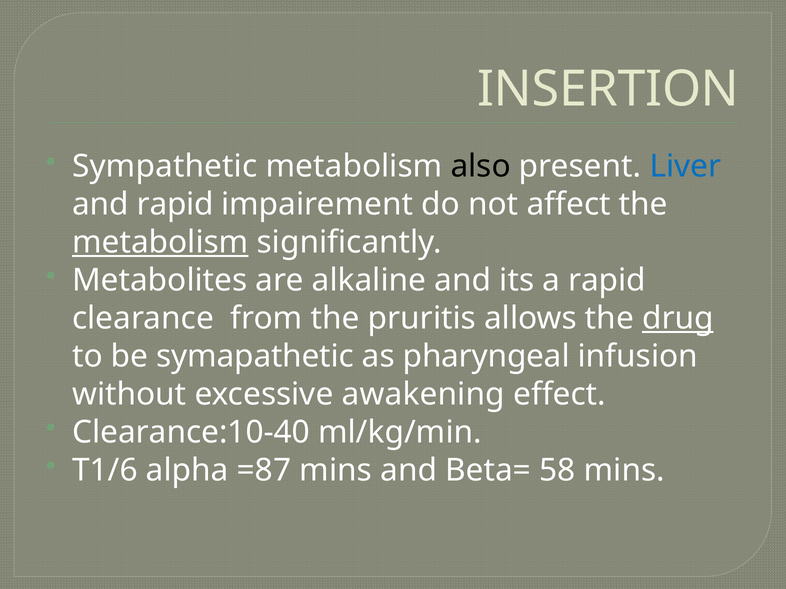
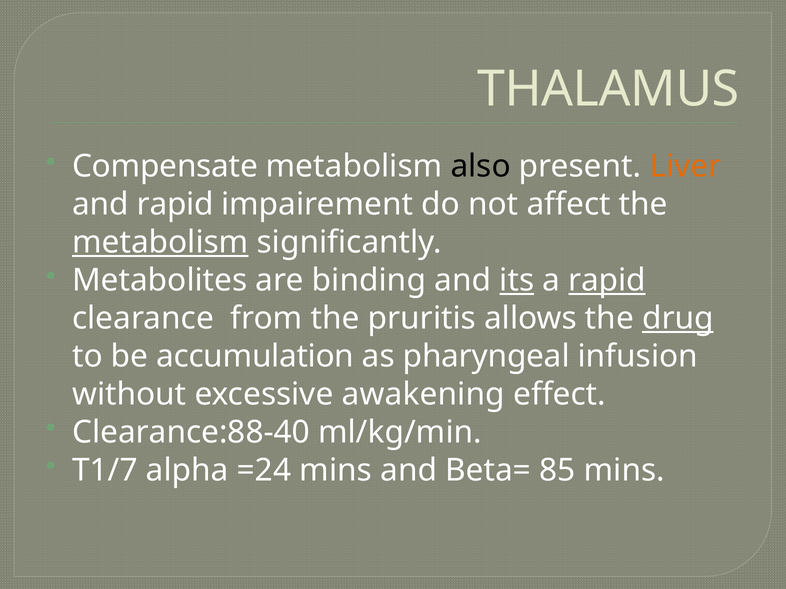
INSERTION: INSERTION -> THALAMUS
Sympathetic: Sympathetic -> Compensate
Liver colour: blue -> orange
alkaline: alkaline -> binding
its underline: none -> present
rapid at (607, 281) underline: none -> present
symapathetic: symapathetic -> accumulation
Clearance:10-40: Clearance:10-40 -> Clearance:88-40
T1/6: T1/6 -> T1/7
=87: =87 -> =24
58: 58 -> 85
